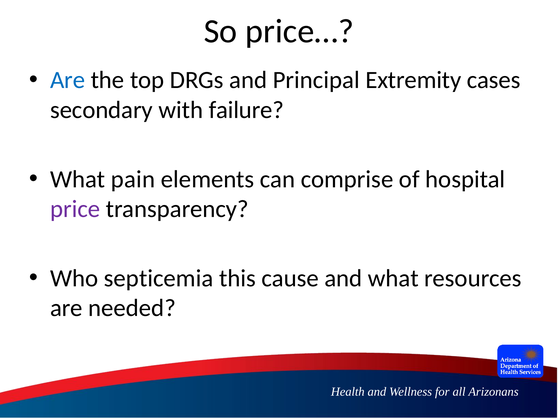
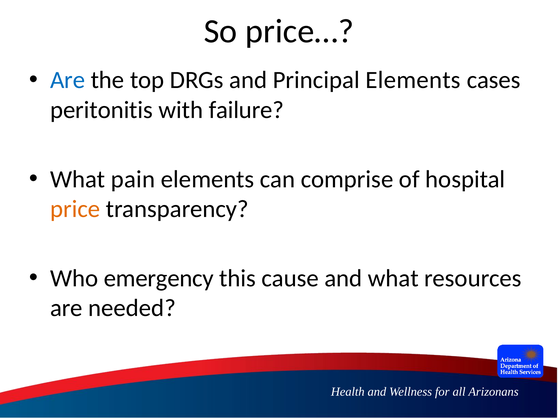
Principal Extremity: Extremity -> Elements
secondary: secondary -> peritonitis
price colour: purple -> orange
septicemia: septicemia -> emergency
